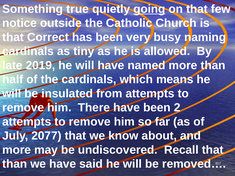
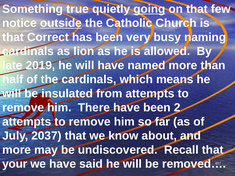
outside underline: none -> present
tiny: tiny -> lion
2077: 2077 -> 2037
than at (15, 164): than -> your
